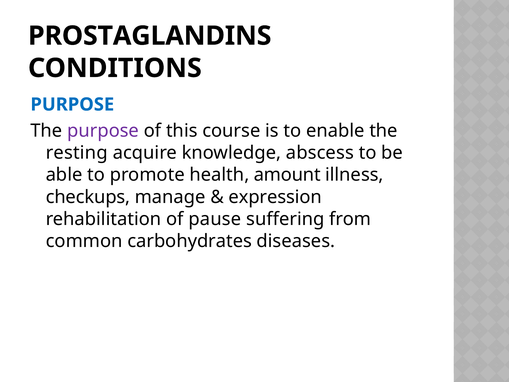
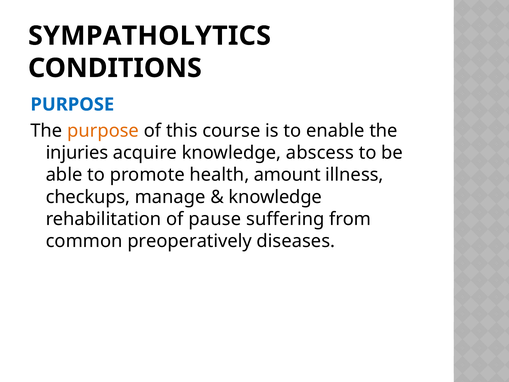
PROSTAGLANDINS: PROSTAGLANDINS -> SYMPATHOLYTICS
purpose at (103, 131) colour: purple -> orange
resting: resting -> injuries
expression at (275, 197): expression -> knowledge
carbohydrates: carbohydrates -> preoperatively
